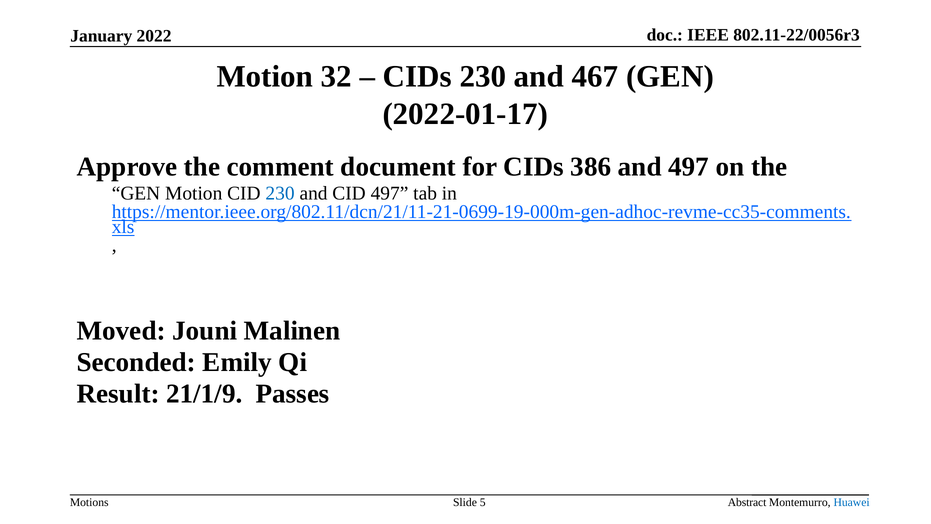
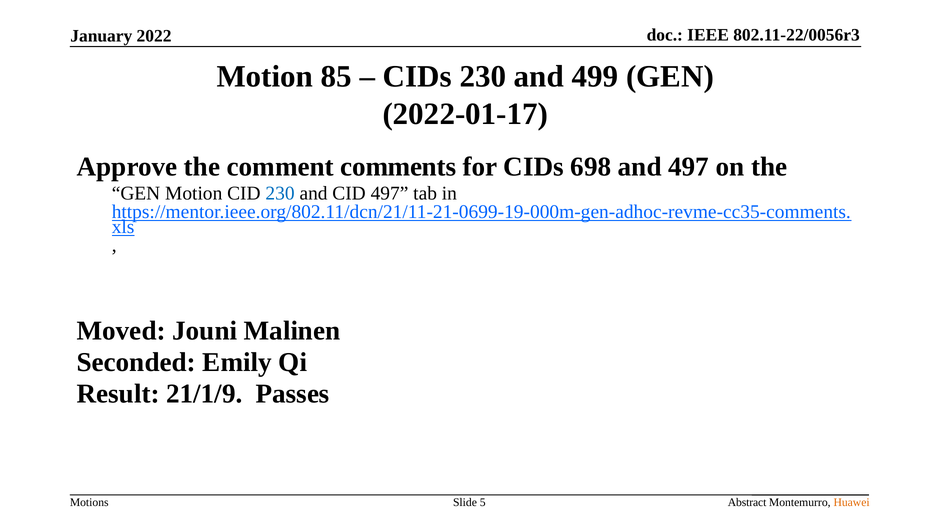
32: 32 -> 85
467: 467 -> 499
document: document -> comments
386: 386 -> 698
Huawei colour: blue -> orange
